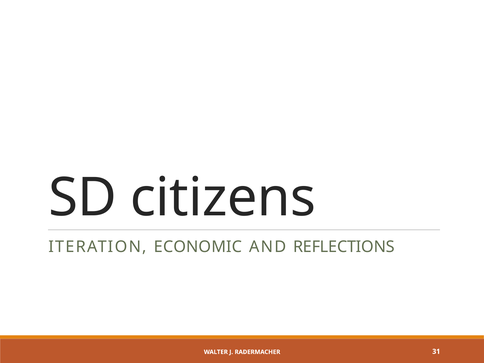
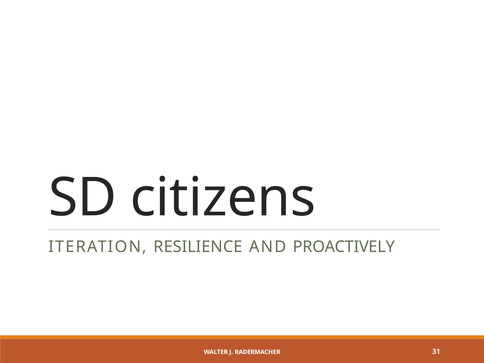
ECONOMIC: ECONOMIC -> RESILIENCE
REFLECTIONS: REFLECTIONS -> PROACTIVELY
